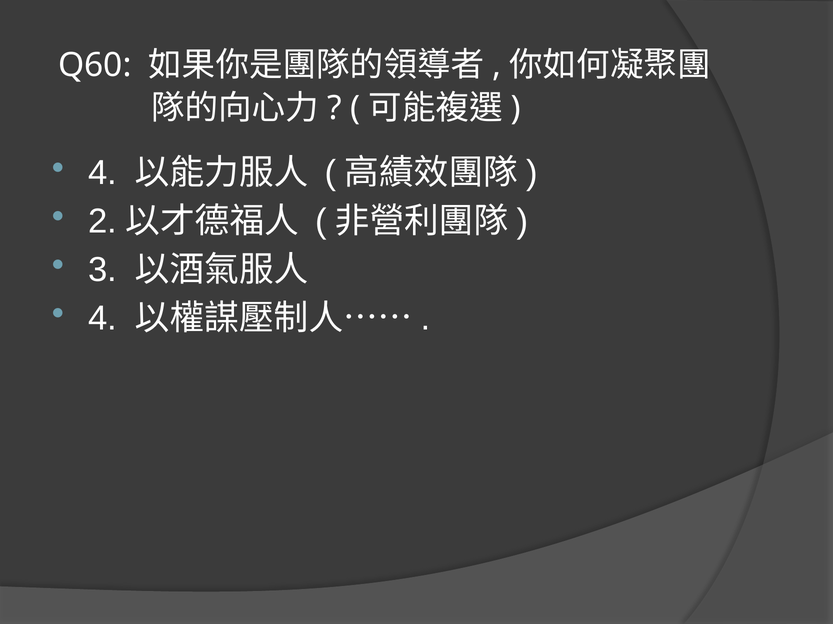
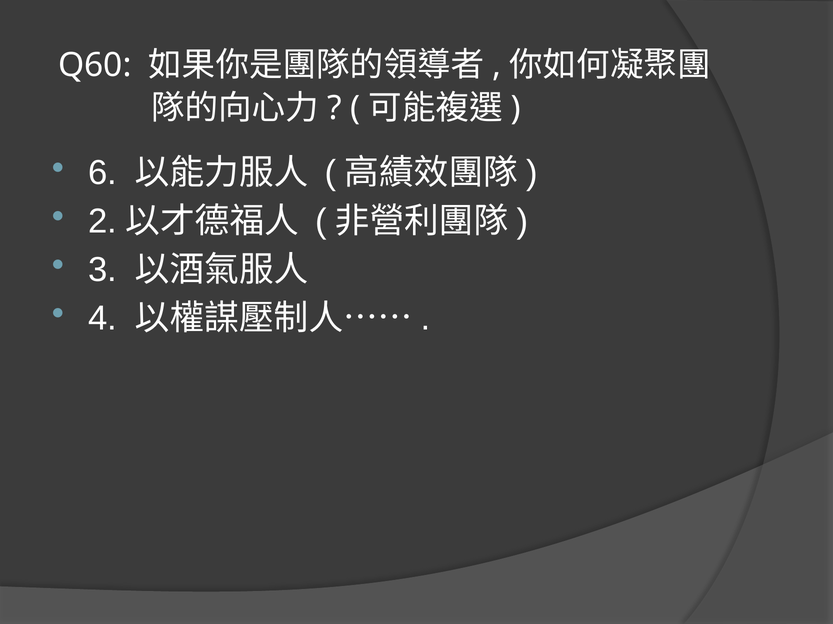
4 at (103, 173): 4 -> 6
